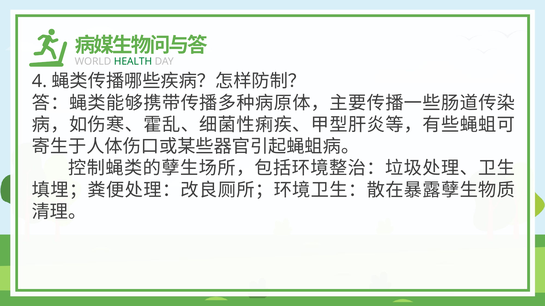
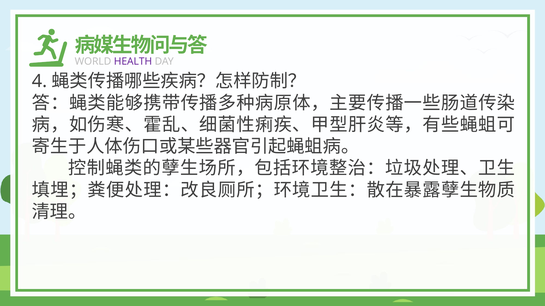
HEALTH colour: green -> purple
